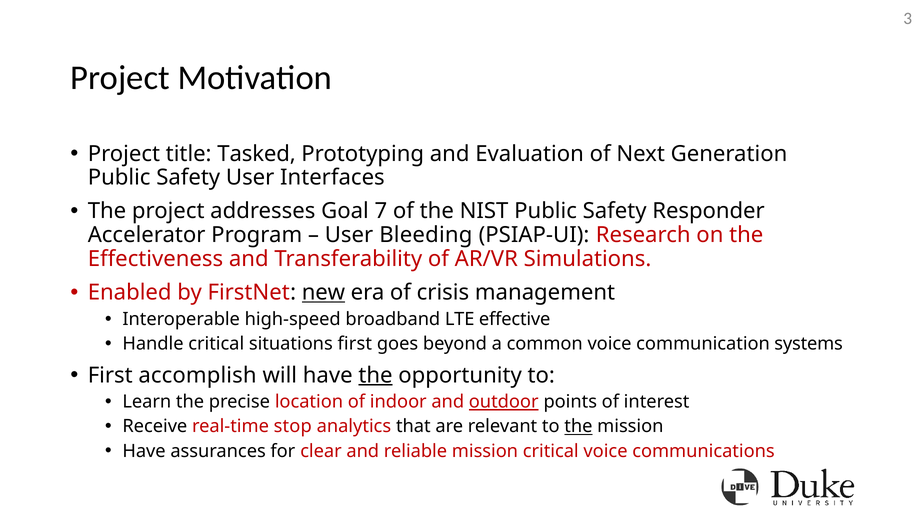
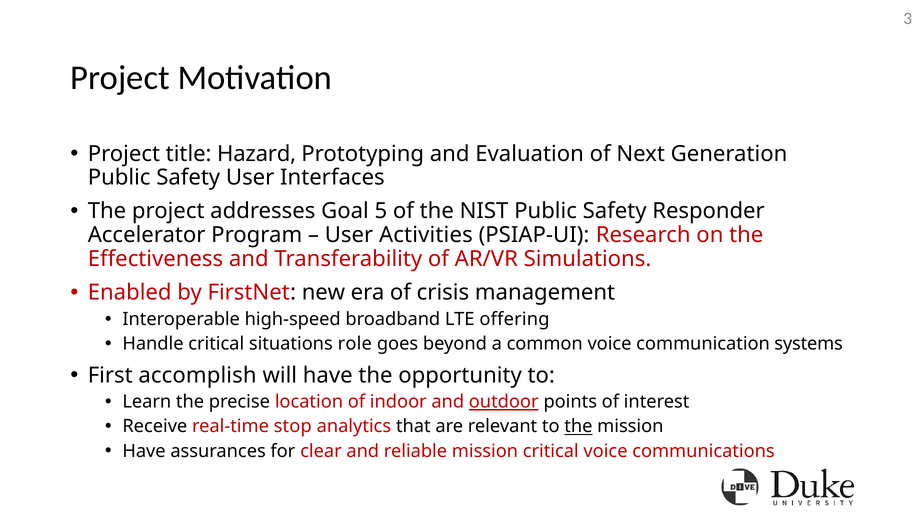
Tasked: Tasked -> Hazard
7: 7 -> 5
Bleeding: Bleeding -> Activities
new underline: present -> none
effective: effective -> offering
situations first: first -> role
the at (375, 375) underline: present -> none
